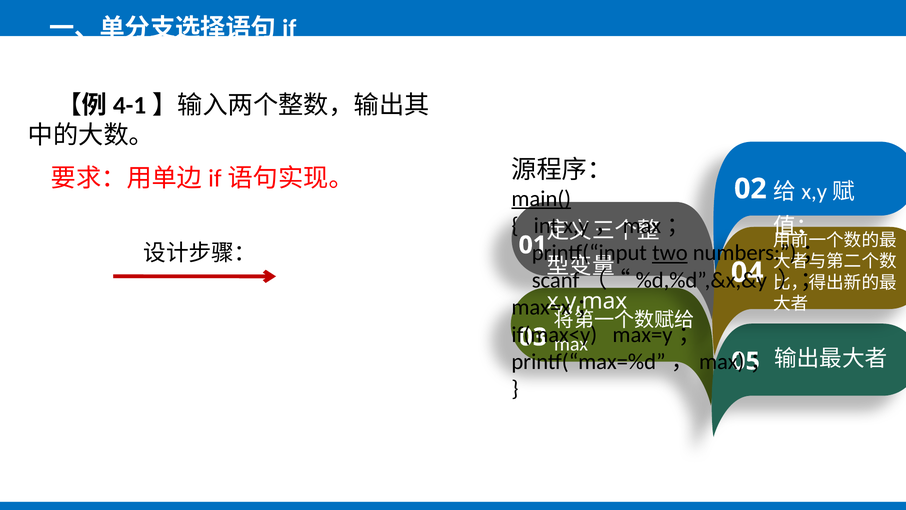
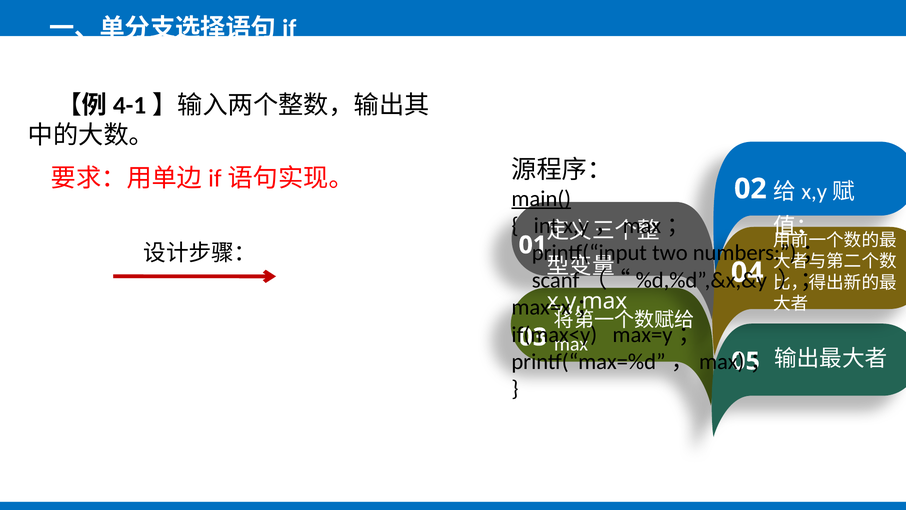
two underline: present -> none
